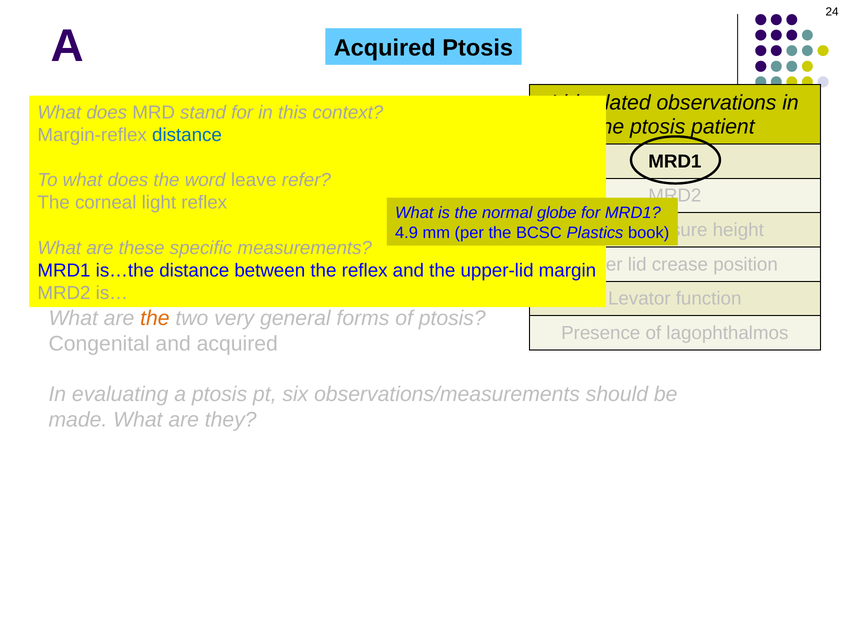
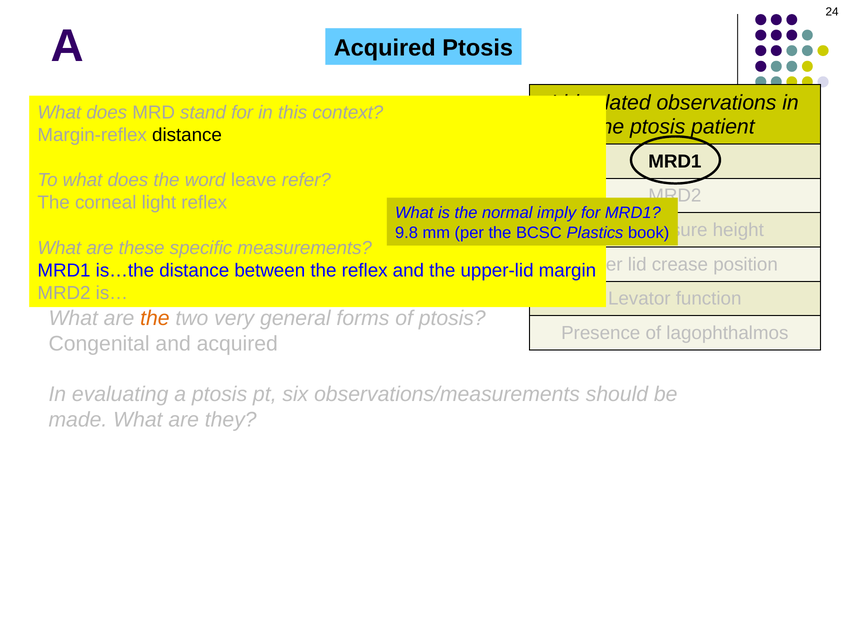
distance at (187, 135) colour: blue -> black
globe: globe -> imply
4.9: 4.9 -> 9.8
